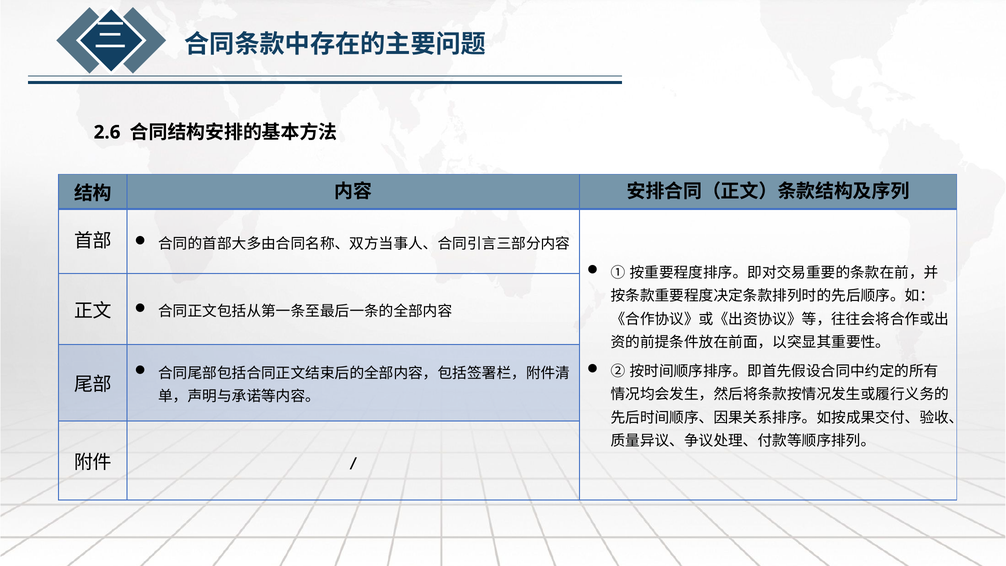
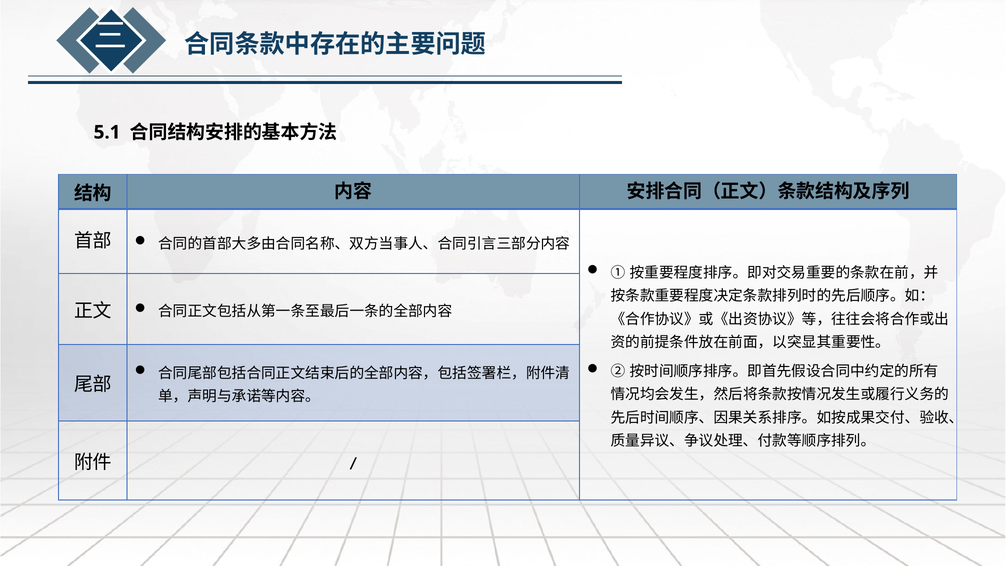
2.6: 2.6 -> 5.1
